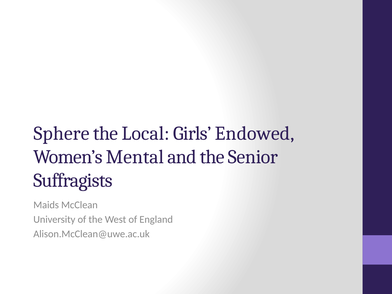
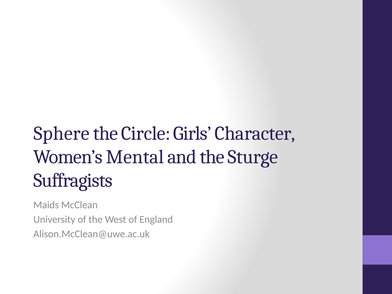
Local: Local -> Circle
Endowed: Endowed -> Character
Senior: Senior -> Sturge
